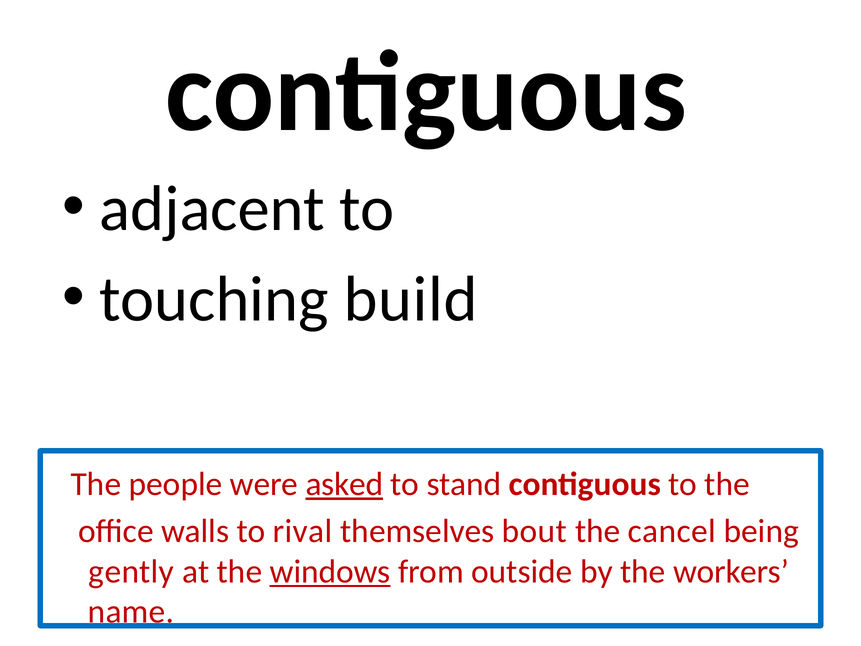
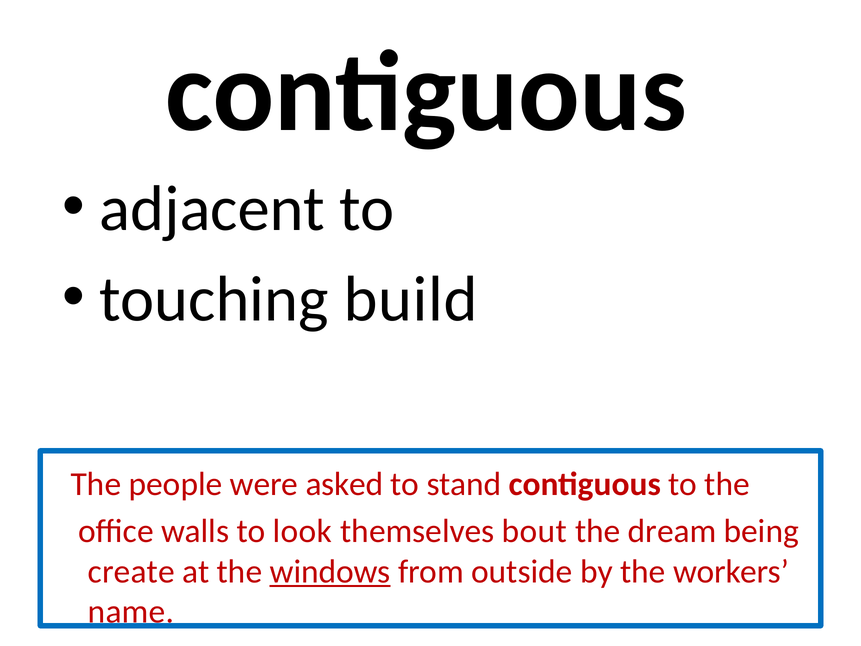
asked underline: present -> none
rival: rival -> look
cancel: cancel -> dream
gently: gently -> create
